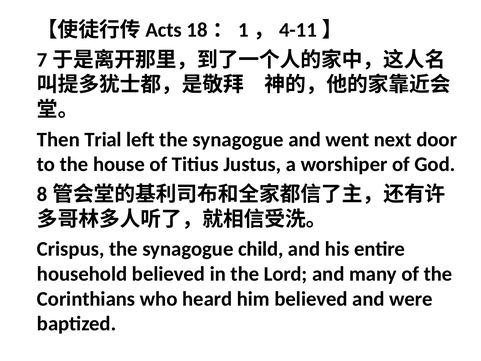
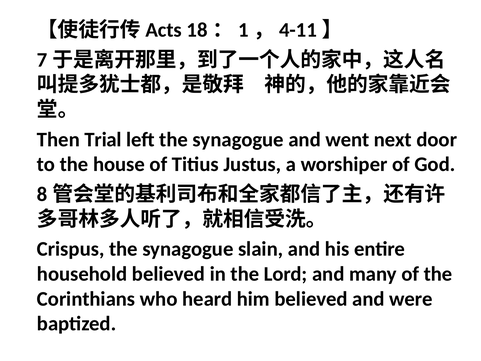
child: child -> slain
